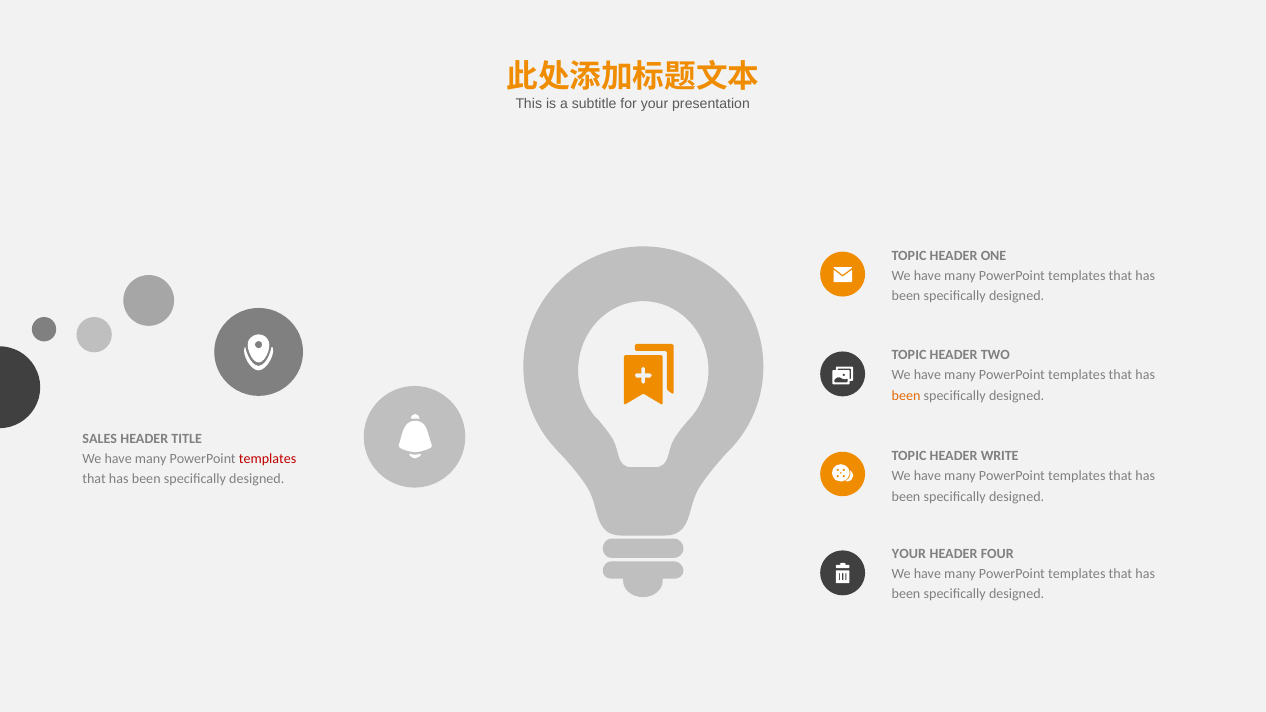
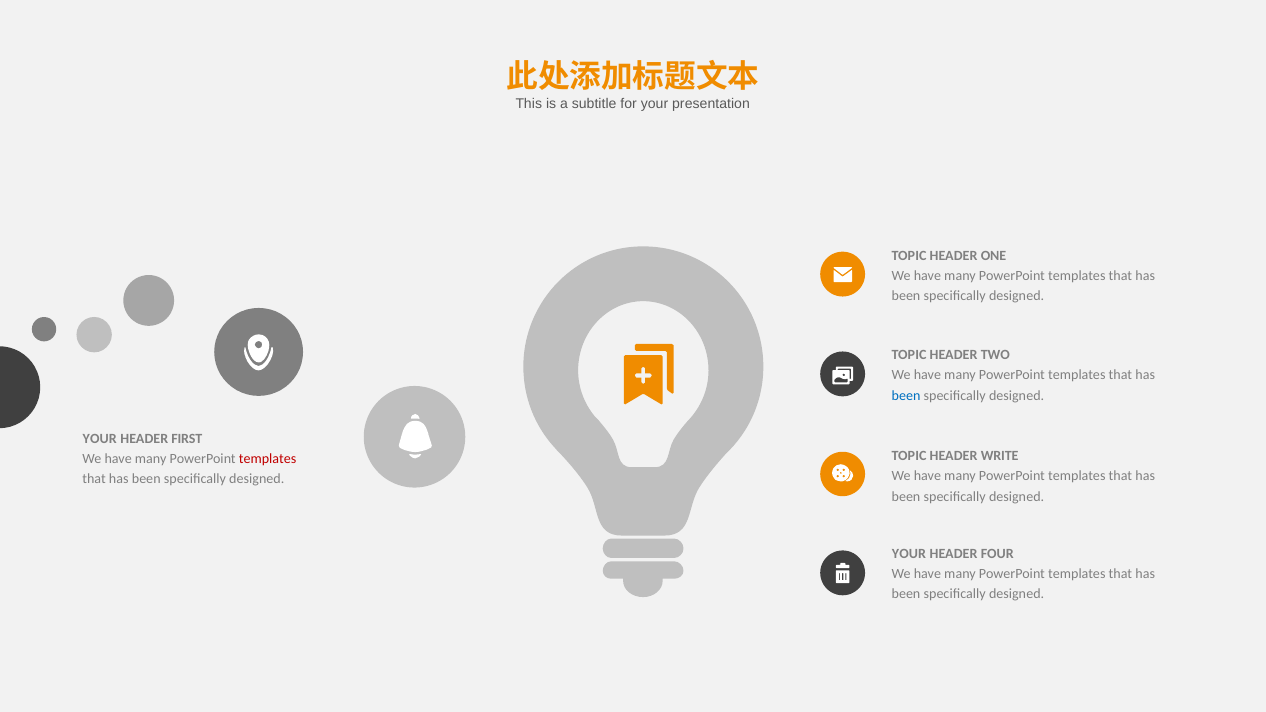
been at (906, 395) colour: orange -> blue
SALES at (100, 439): SALES -> YOUR
TITLE: TITLE -> FIRST
